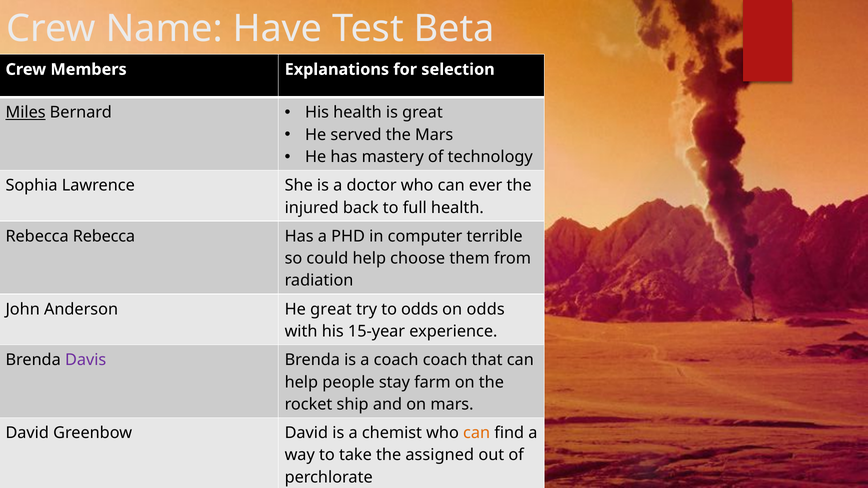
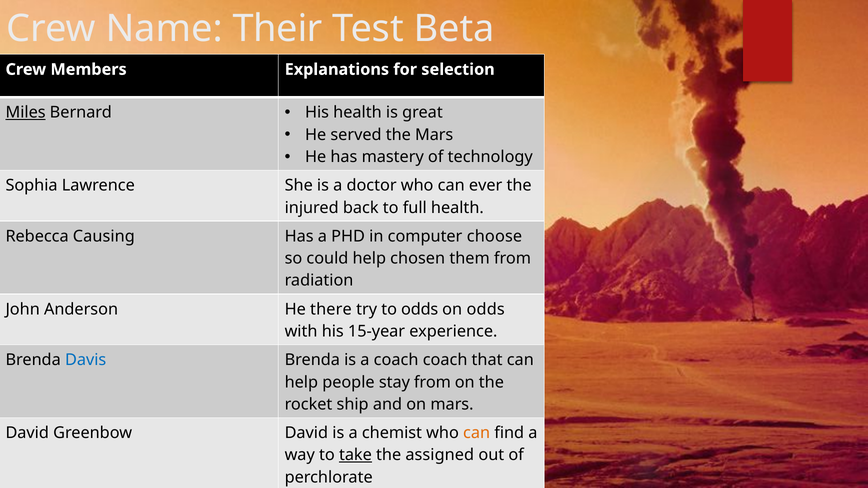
Have: Have -> Their
Rebecca Rebecca: Rebecca -> Causing
terrible: terrible -> choose
choose: choose -> chosen
He great: great -> there
Davis colour: purple -> blue
stay farm: farm -> from
take underline: none -> present
